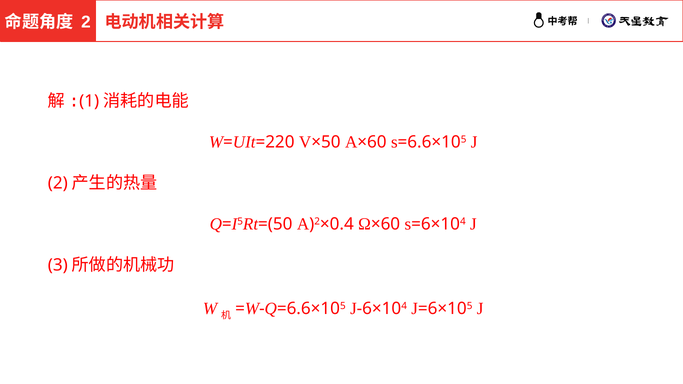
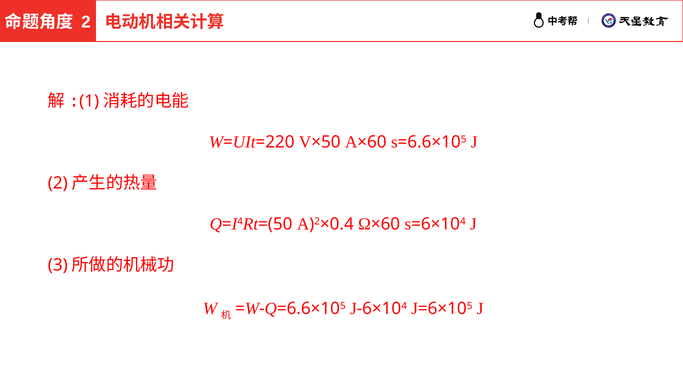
5: 5 -> 4
